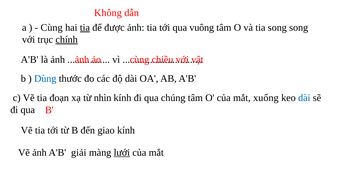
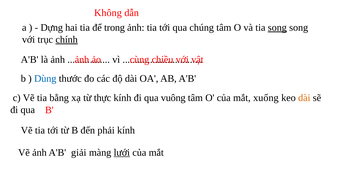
Cùng at (52, 28): Cùng -> Dựng
tia at (85, 28) underline: present -> none
được: được -> trong
vuông: vuông -> chúng
song at (277, 28) underline: none -> present
đoạn: đoạn -> bằng
nhìn: nhìn -> thực
chúng: chúng -> vuông
dài at (304, 98) colour: blue -> orange
giao: giao -> phải
